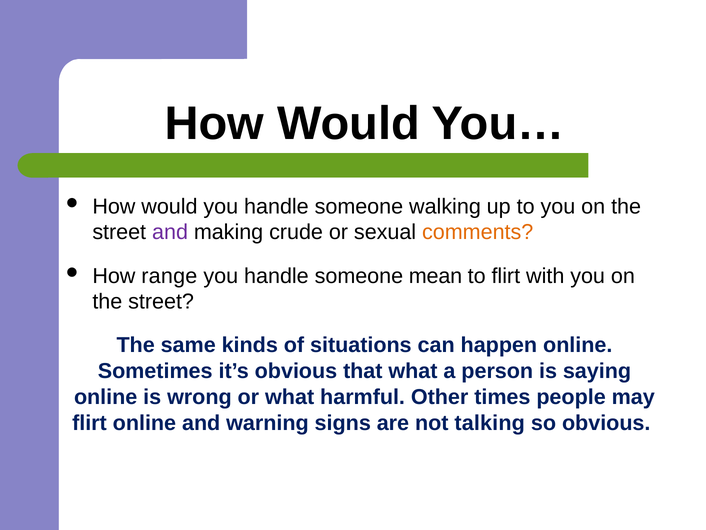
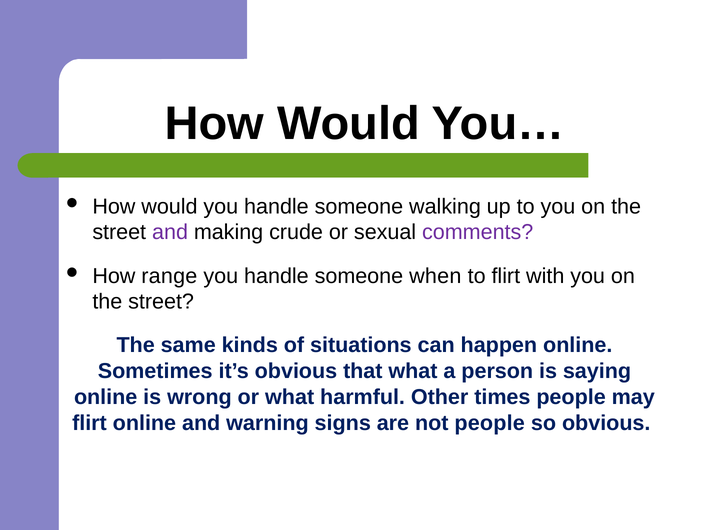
comments colour: orange -> purple
mean: mean -> when
not talking: talking -> people
